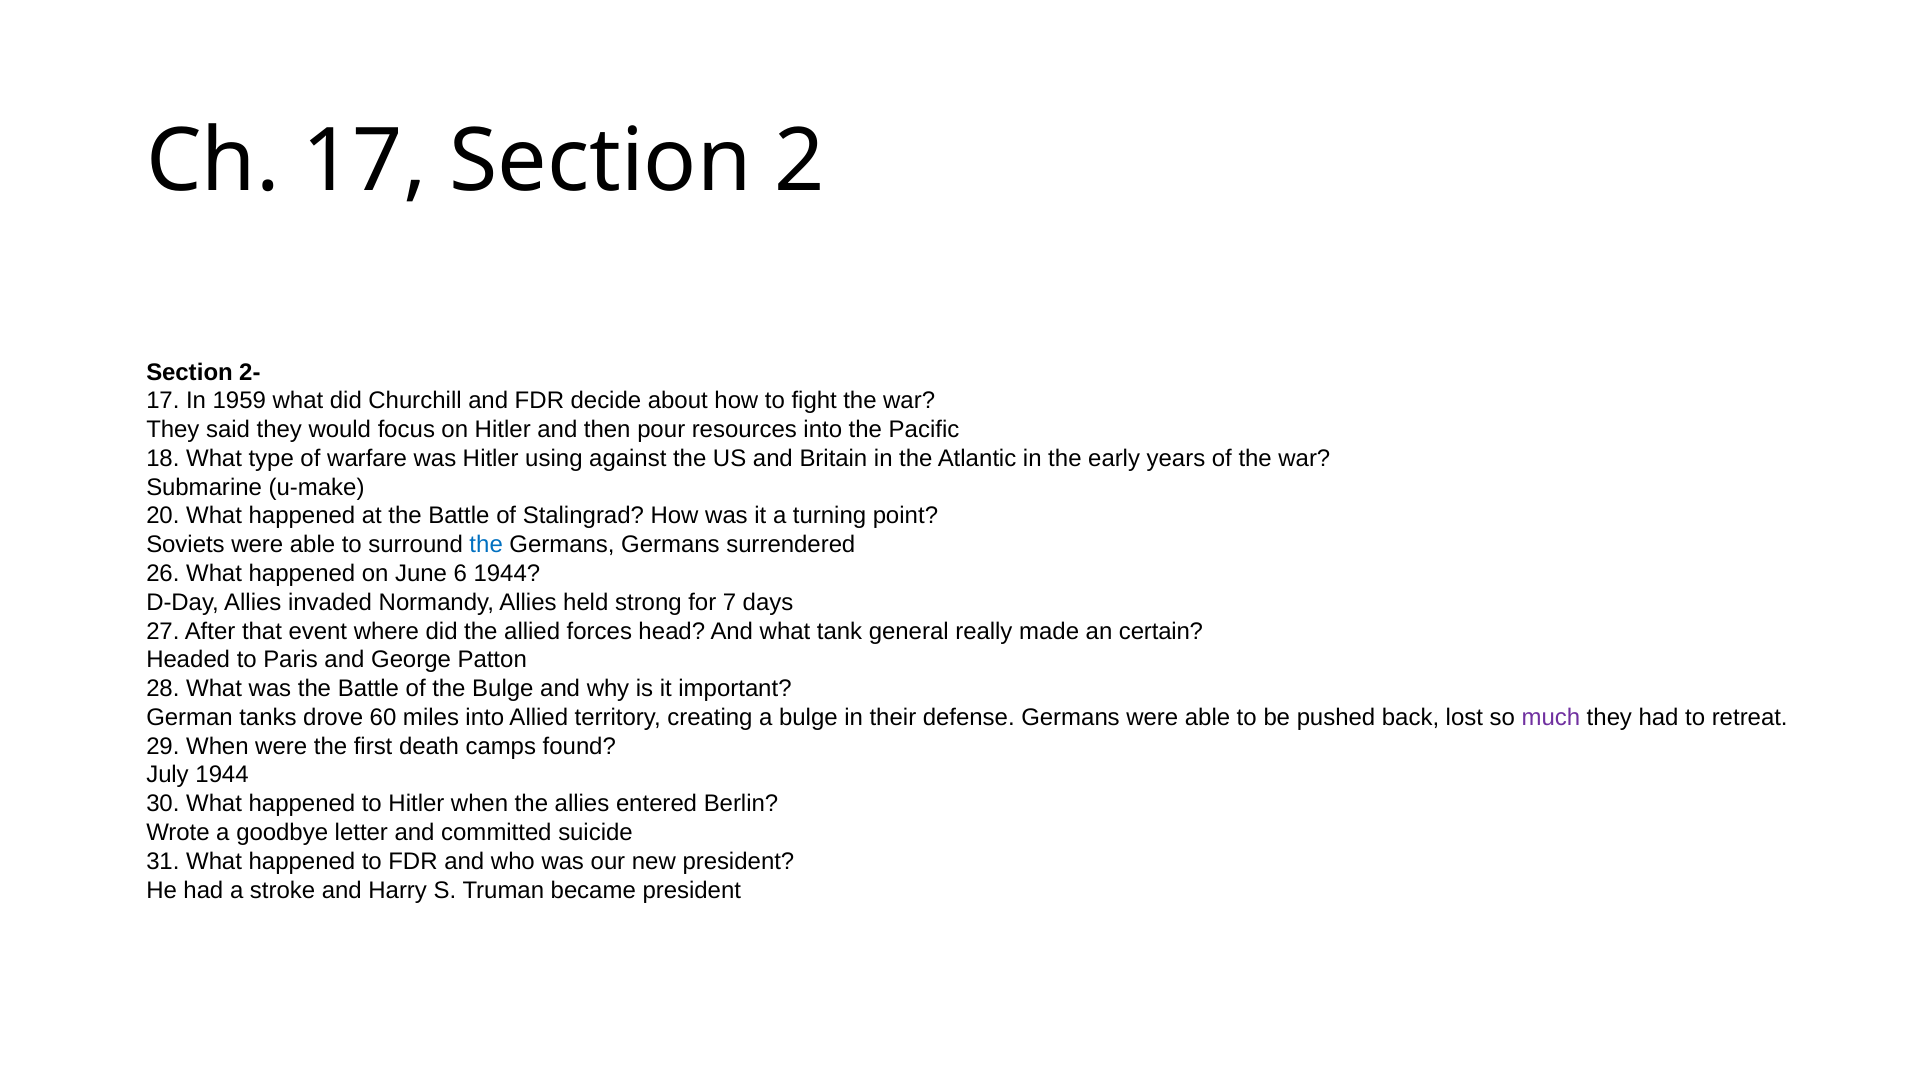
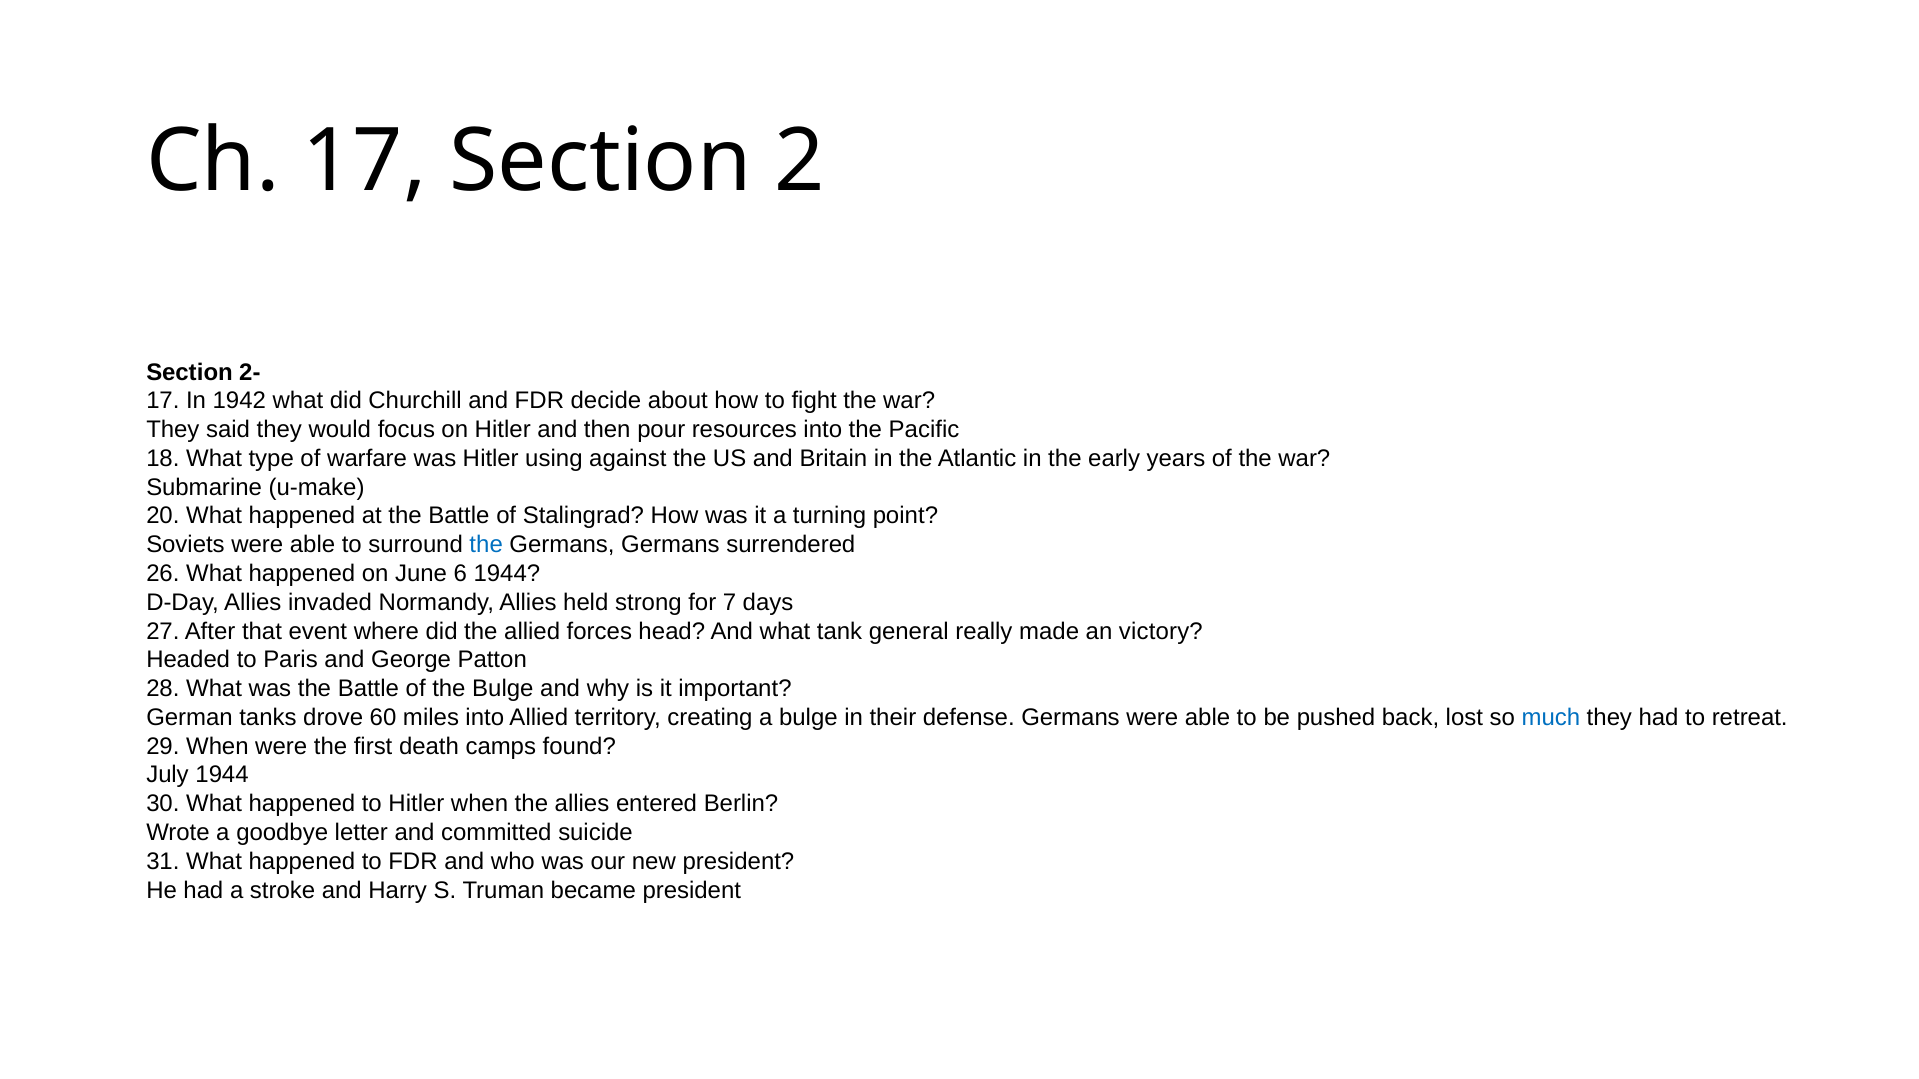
1959: 1959 -> 1942
certain: certain -> victory
much colour: purple -> blue
